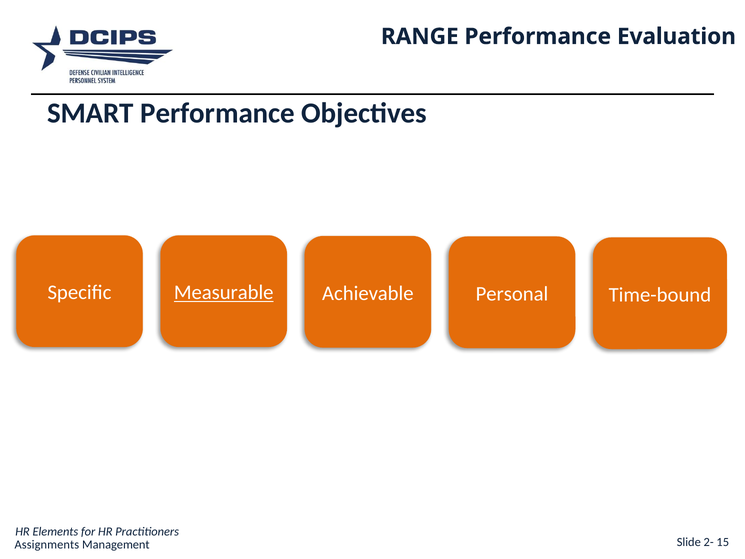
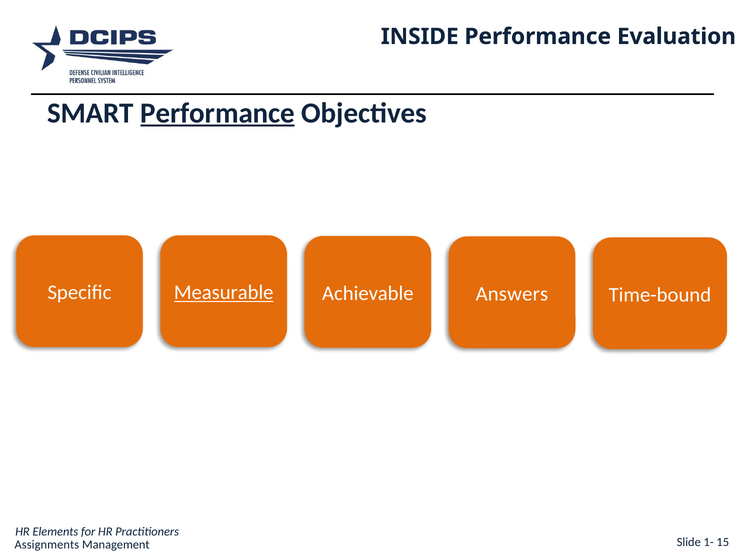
RANGE: RANGE -> INSIDE
Performance at (218, 113) underline: none -> present
Personal: Personal -> Answers
2-: 2- -> 1-
